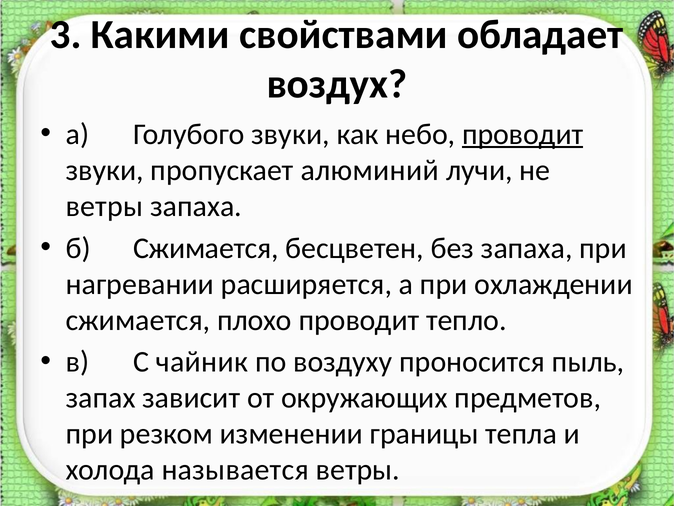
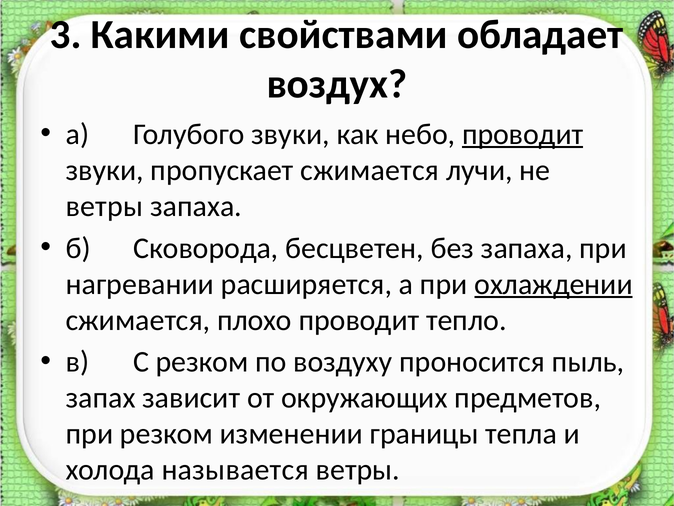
пропускает алюминий: алюминий -> сжимается
б Сжимается: Сжимается -> Сковорода
охлаждении underline: none -> present
С чайник: чайник -> резком
